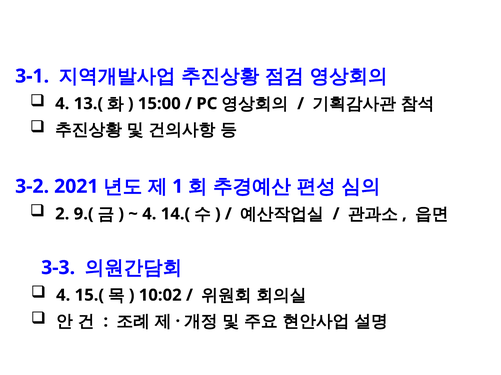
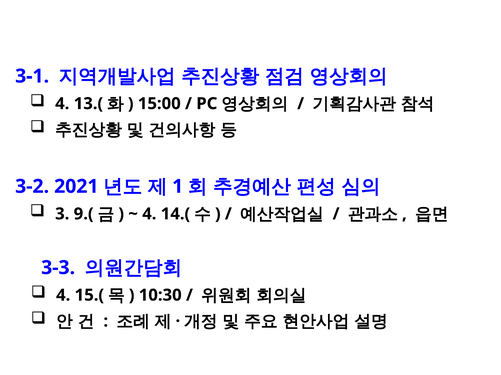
2: 2 -> 3
10:02: 10:02 -> 10:30
